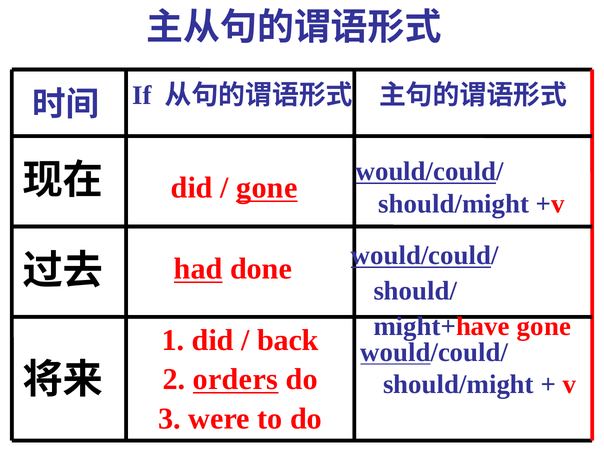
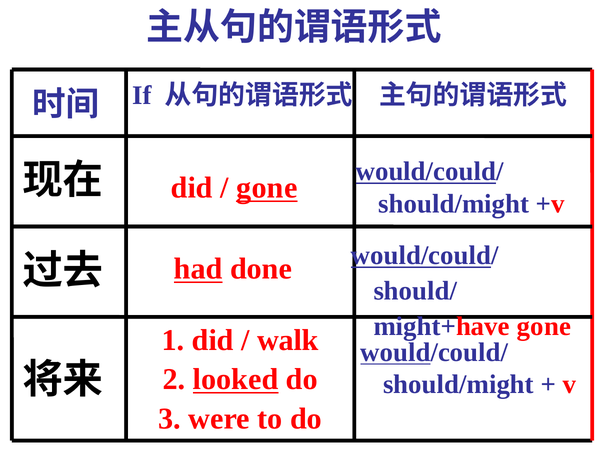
back: back -> walk
orders: orders -> looked
